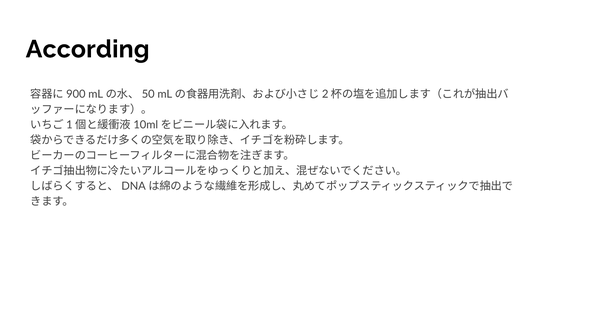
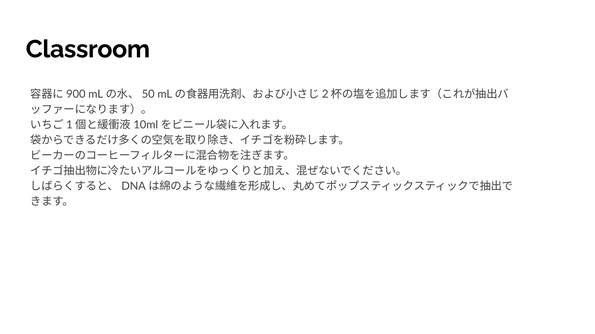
According: According -> Classroom
